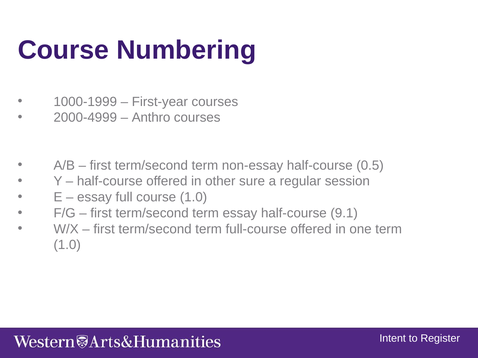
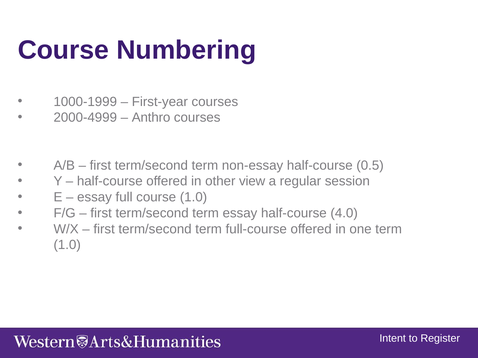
sure: sure -> view
9.1: 9.1 -> 4.0
